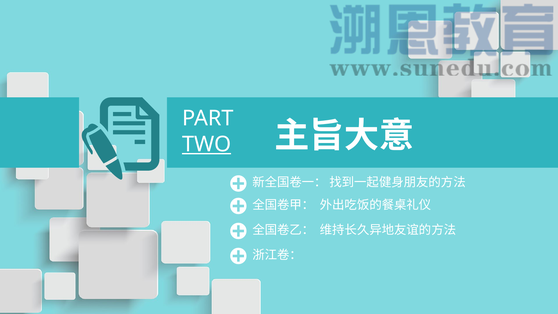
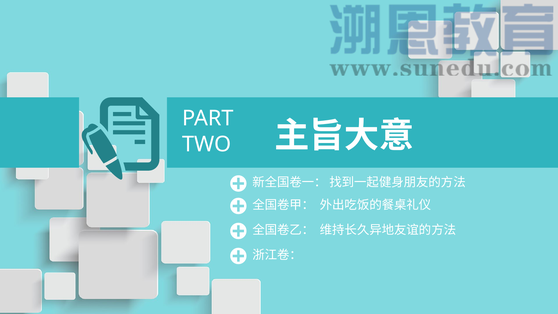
TWO underline: present -> none
